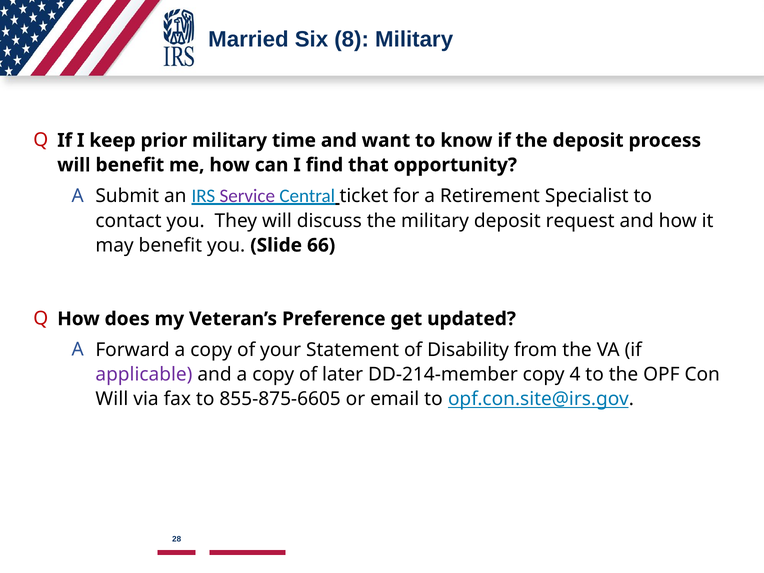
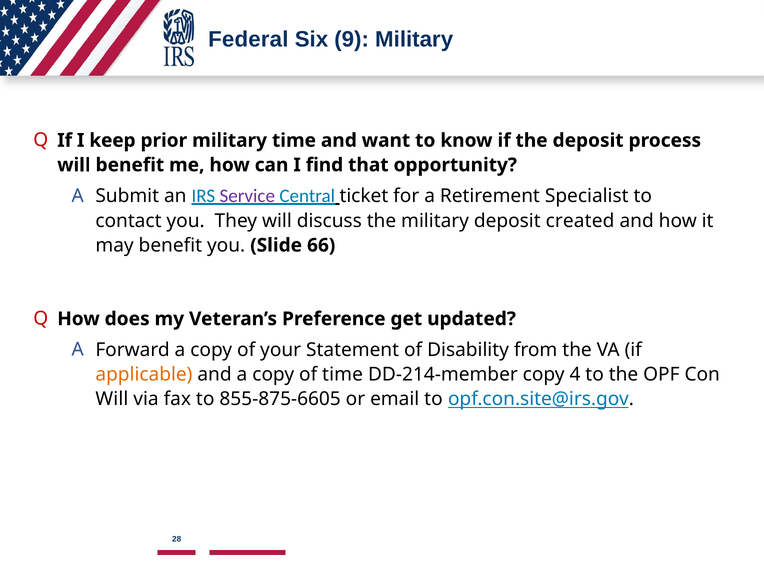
Married: Married -> Federal
8: 8 -> 9
request: request -> created
applicable colour: purple -> orange
of later: later -> time
